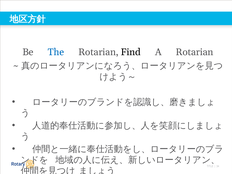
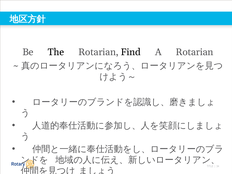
The colour: blue -> black
